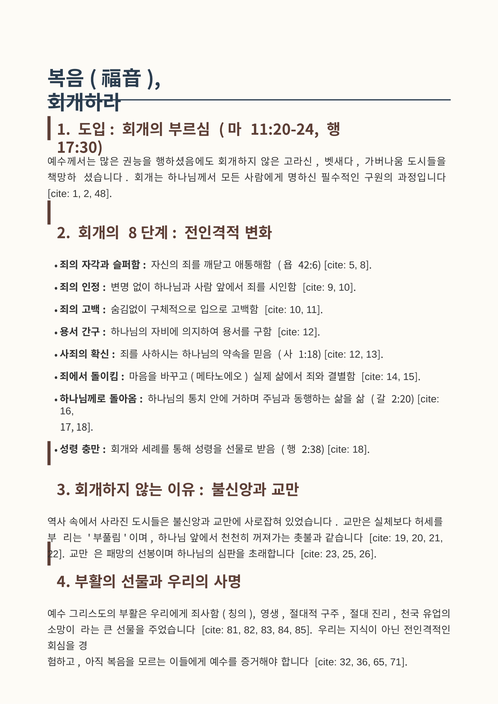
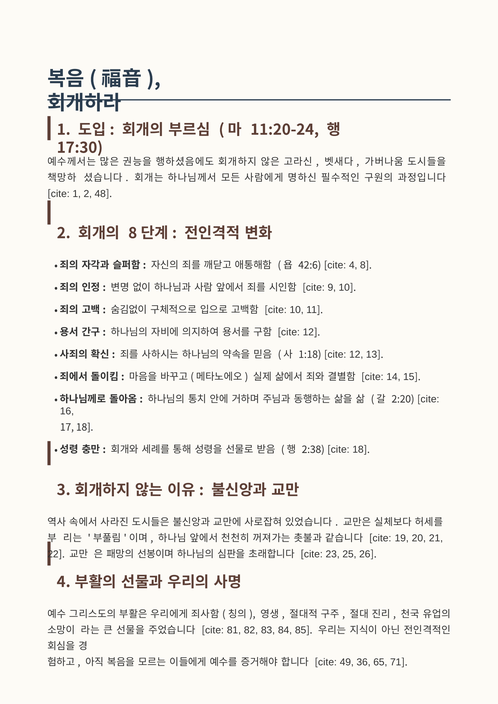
cite 5: 5 -> 4
32: 32 -> 49
